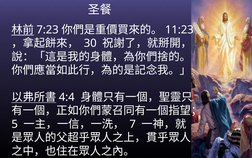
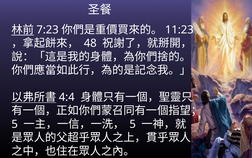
30: 30 -> 48
7 at (133, 124): 7 -> 5
